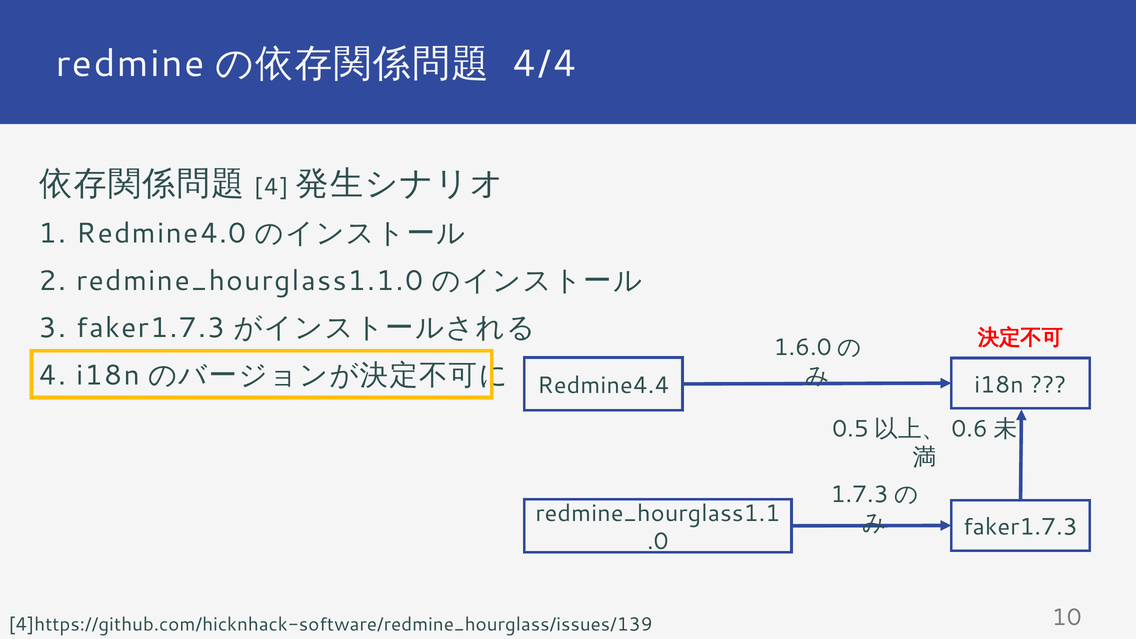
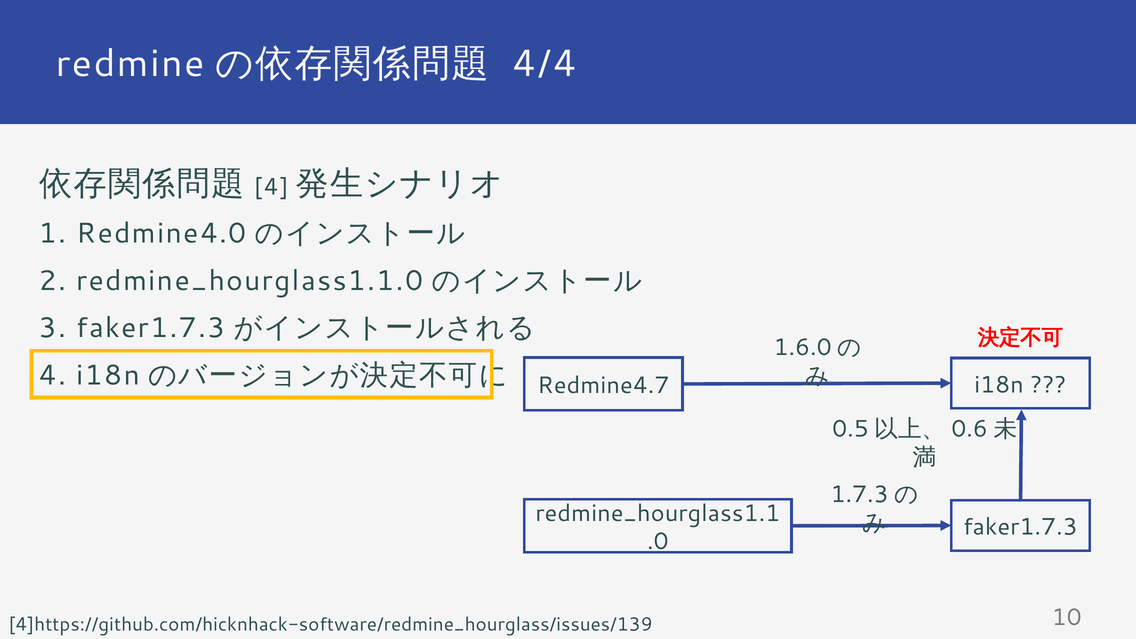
Redmine4.4: Redmine4.4 -> Redmine4.7
